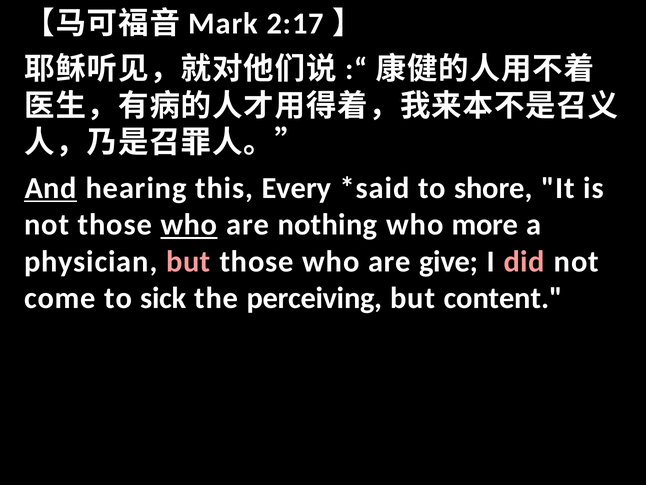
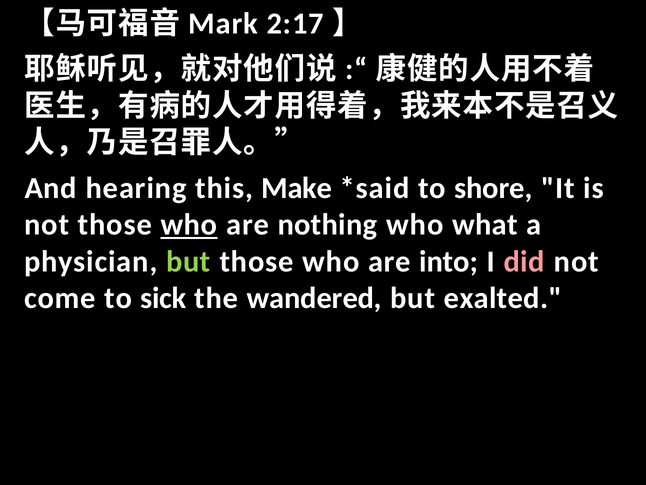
And underline: present -> none
Every: Every -> Make
more: more -> what
but at (188, 261) colour: pink -> light green
give: give -> into
perceiving: perceiving -> wandered
content: content -> exalted
